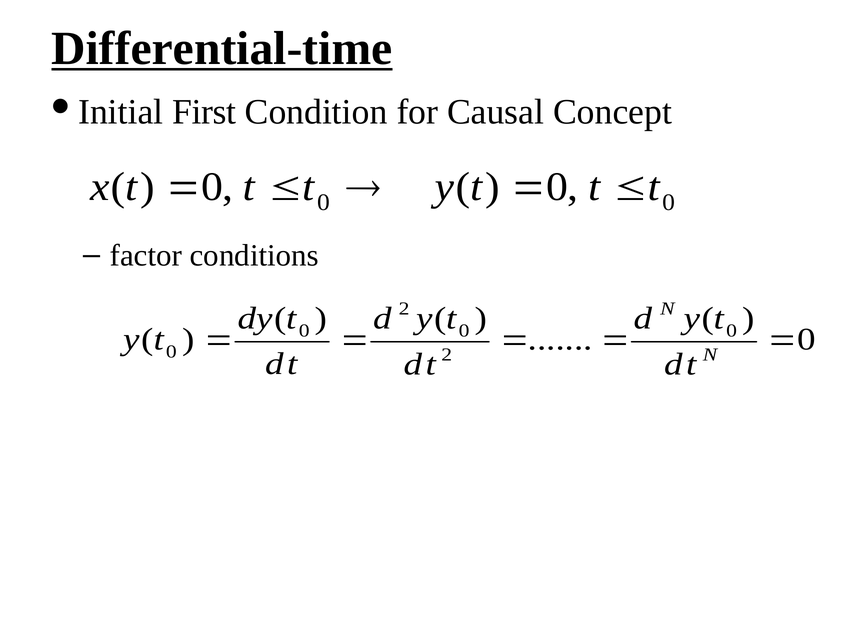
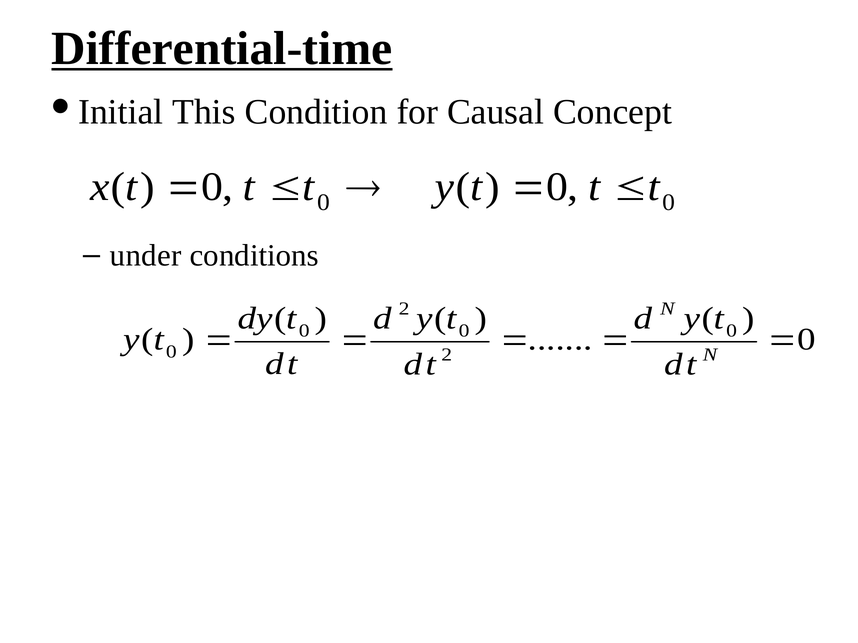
First: First -> This
factor: factor -> under
